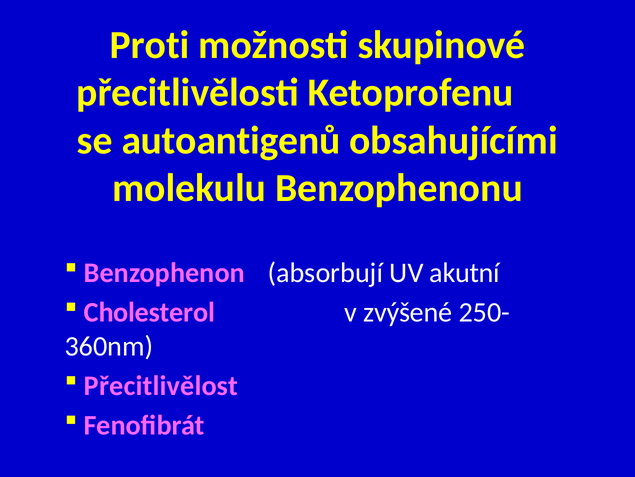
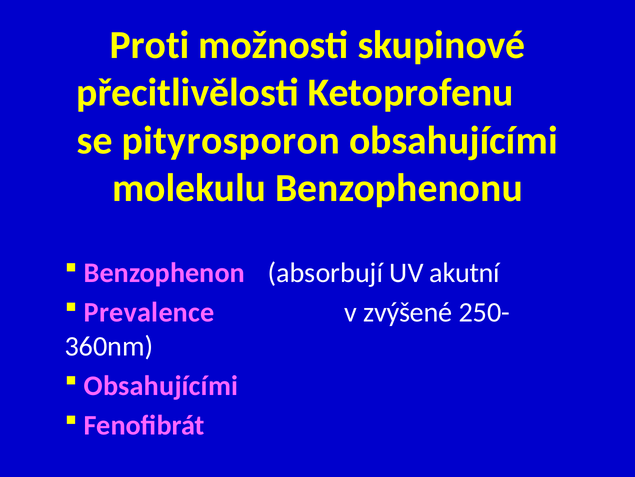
autoantigenů: autoantigenů -> pityrosporon
Cholesterol: Cholesterol -> Prevalence
Přecitlivělost at (161, 385): Přecitlivělost -> Obsahujícími
